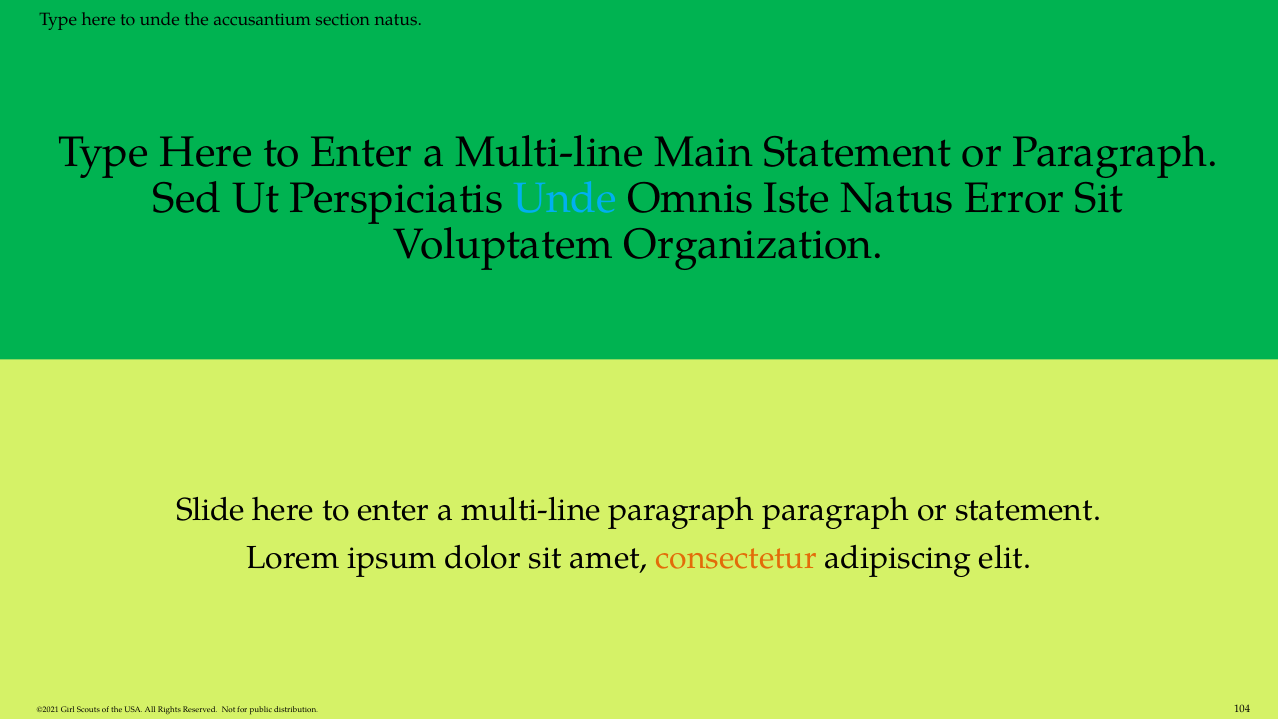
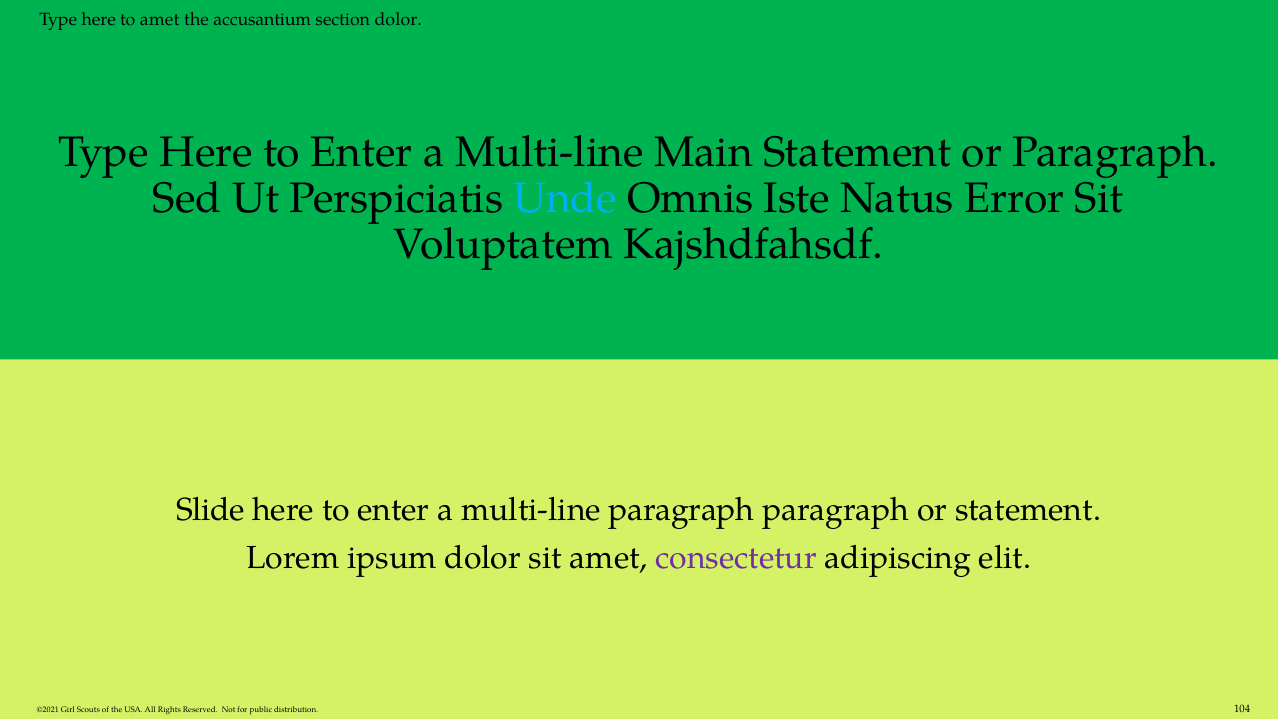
to unde: unde -> amet
section natus: natus -> dolor
Organization: Organization -> Kajshdfahsdf
consectetur colour: orange -> purple
